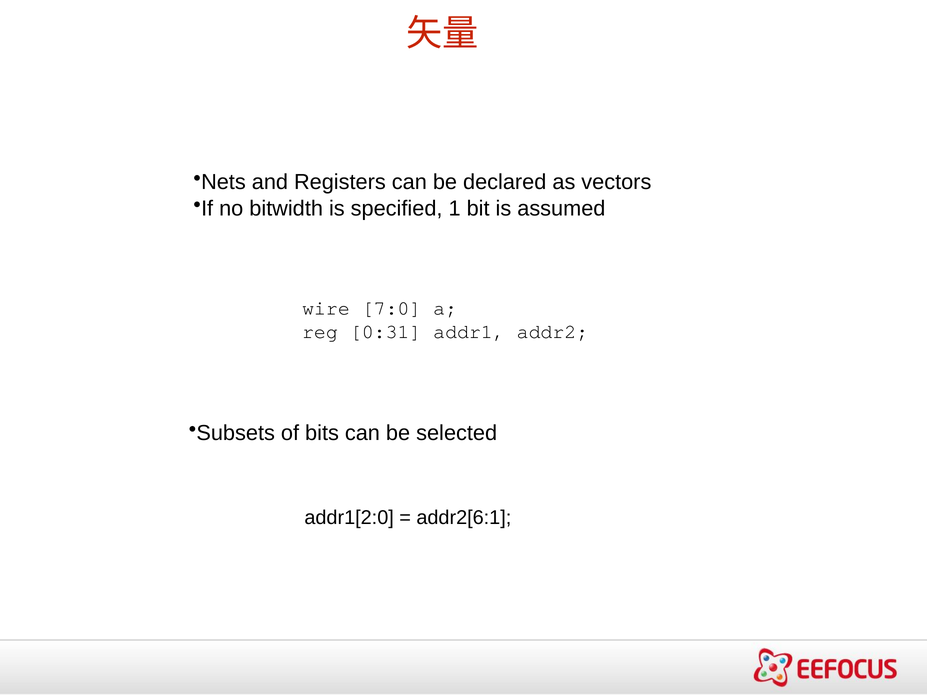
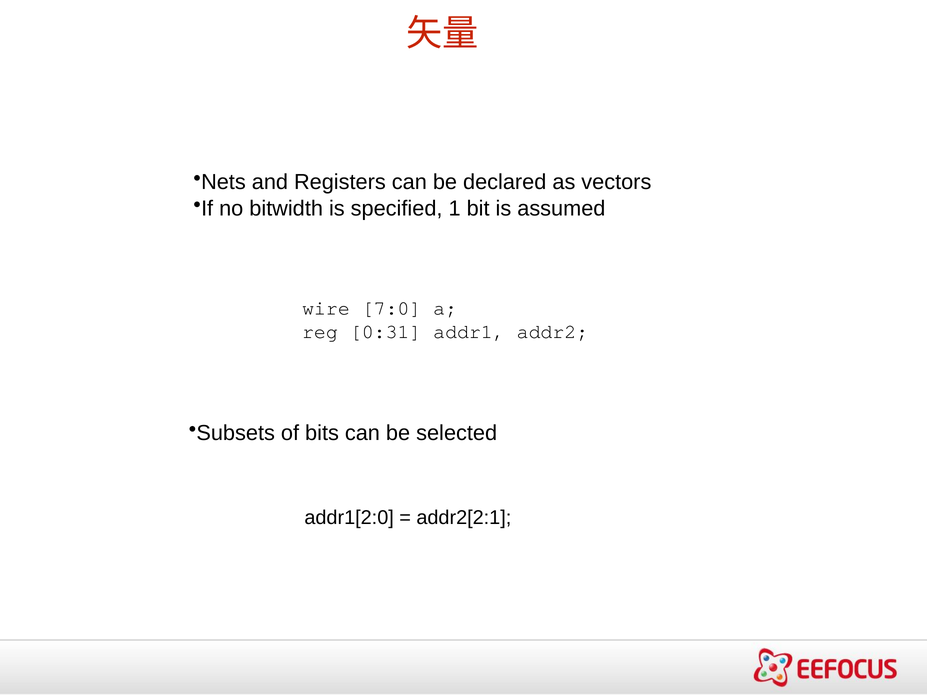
addr2[6:1: addr2[6:1 -> addr2[2:1
